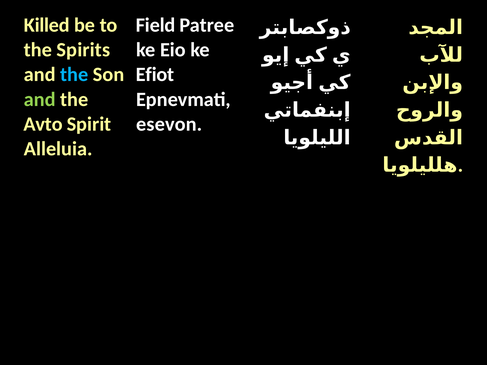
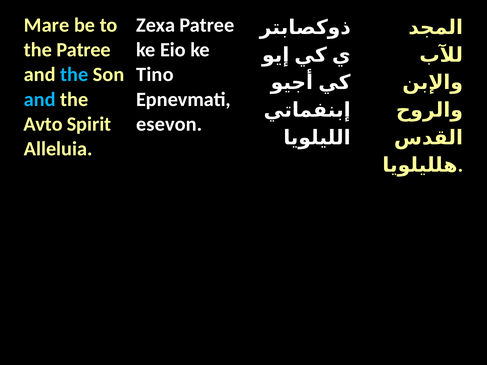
Killed: Killed -> Mare
Field: Field -> Zexa
the Spirits: Spirits -> Patree
Efiot: Efiot -> Tino
and at (40, 99) colour: light green -> light blue
